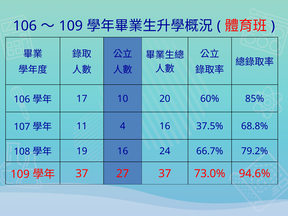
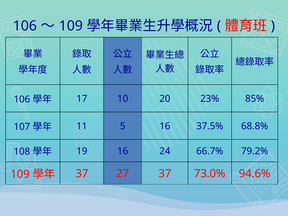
60%: 60% -> 23%
4: 4 -> 5
